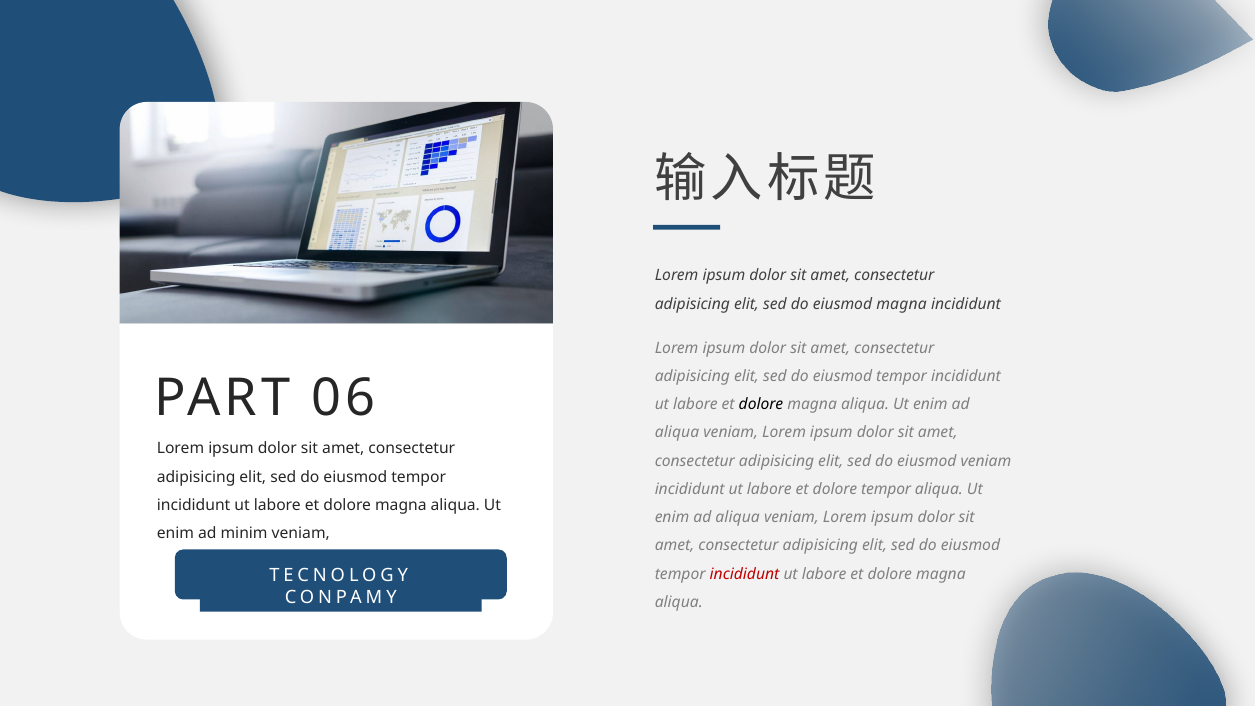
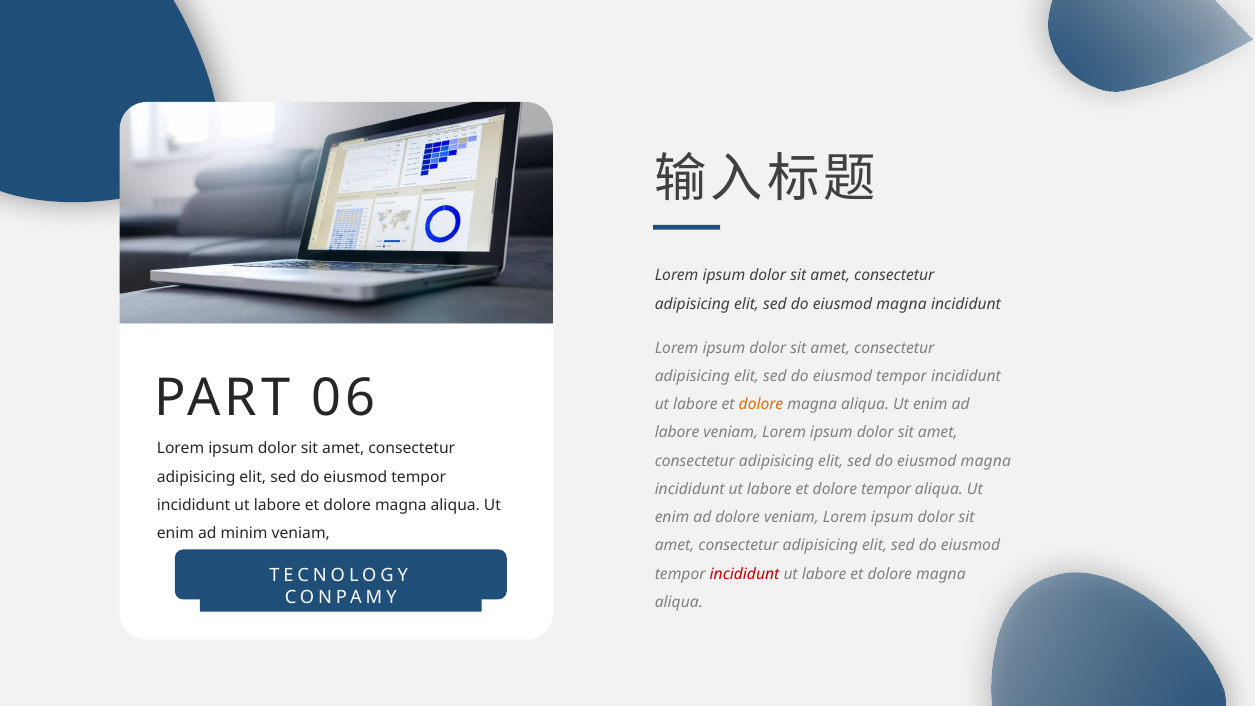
dolore at (761, 405) colour: black -> orange
aliqua at (677, 433): aliqua -> labore
veniam at (986, 461): veniam -> magna
aliqua at (738, 517): aliqua -> dolore
